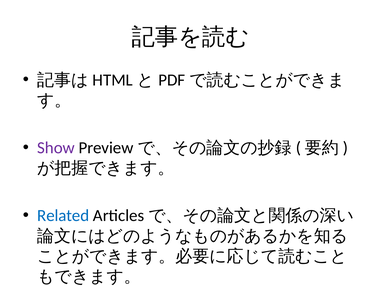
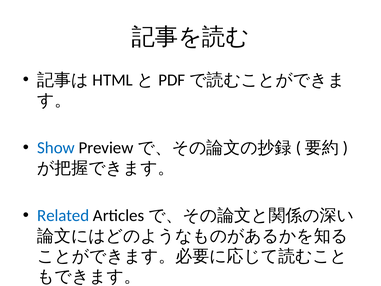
Show colour: purple -> blue
